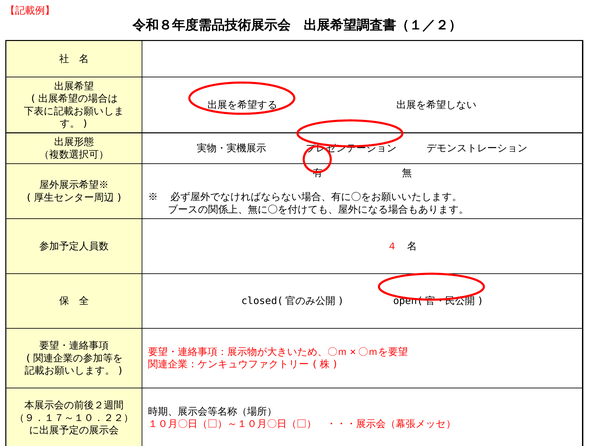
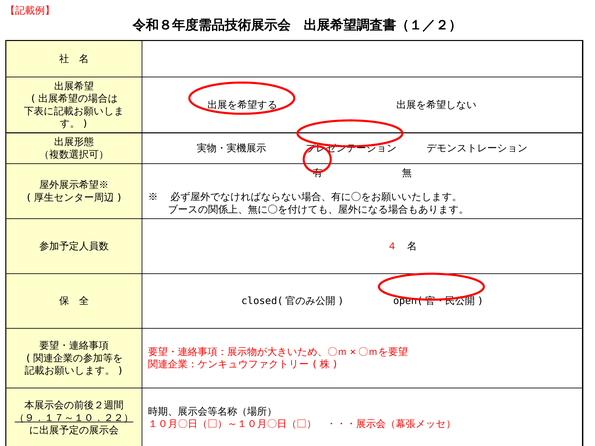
（９．１７～１０．２２） underline: none -> present
